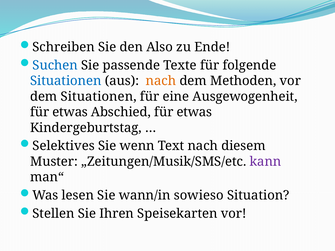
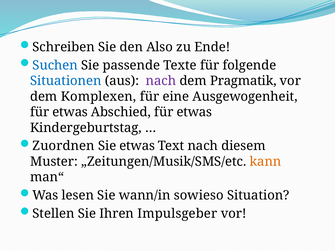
nach at (161, 81) colour: orange -> purple
Methoden: Methoden -> Pragmatik
dem Situationen: Situationen -> Komplexen
Selektives: Selektives -> Zuordnen
Sie wenn: wenn -> etwas
kann colour: purple -> orange
Speisekarten: Speisekarten -> Impulsgeber
